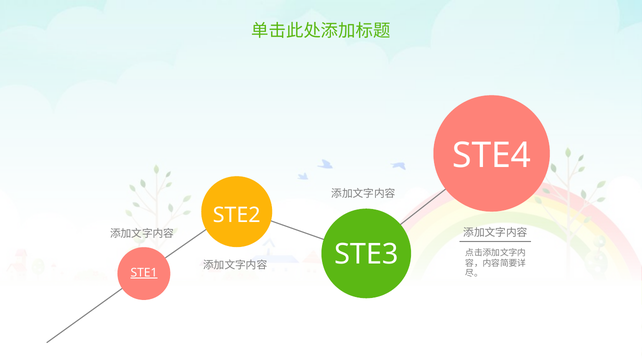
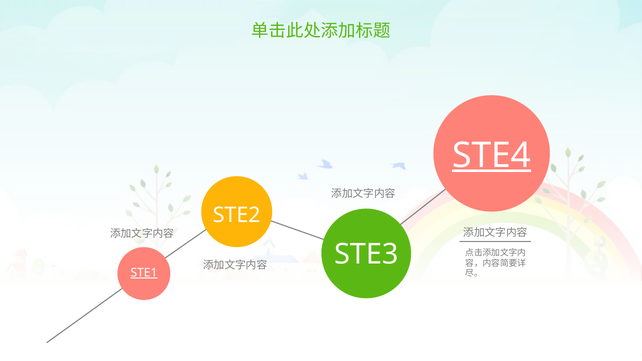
STE4 underline: none -> present
